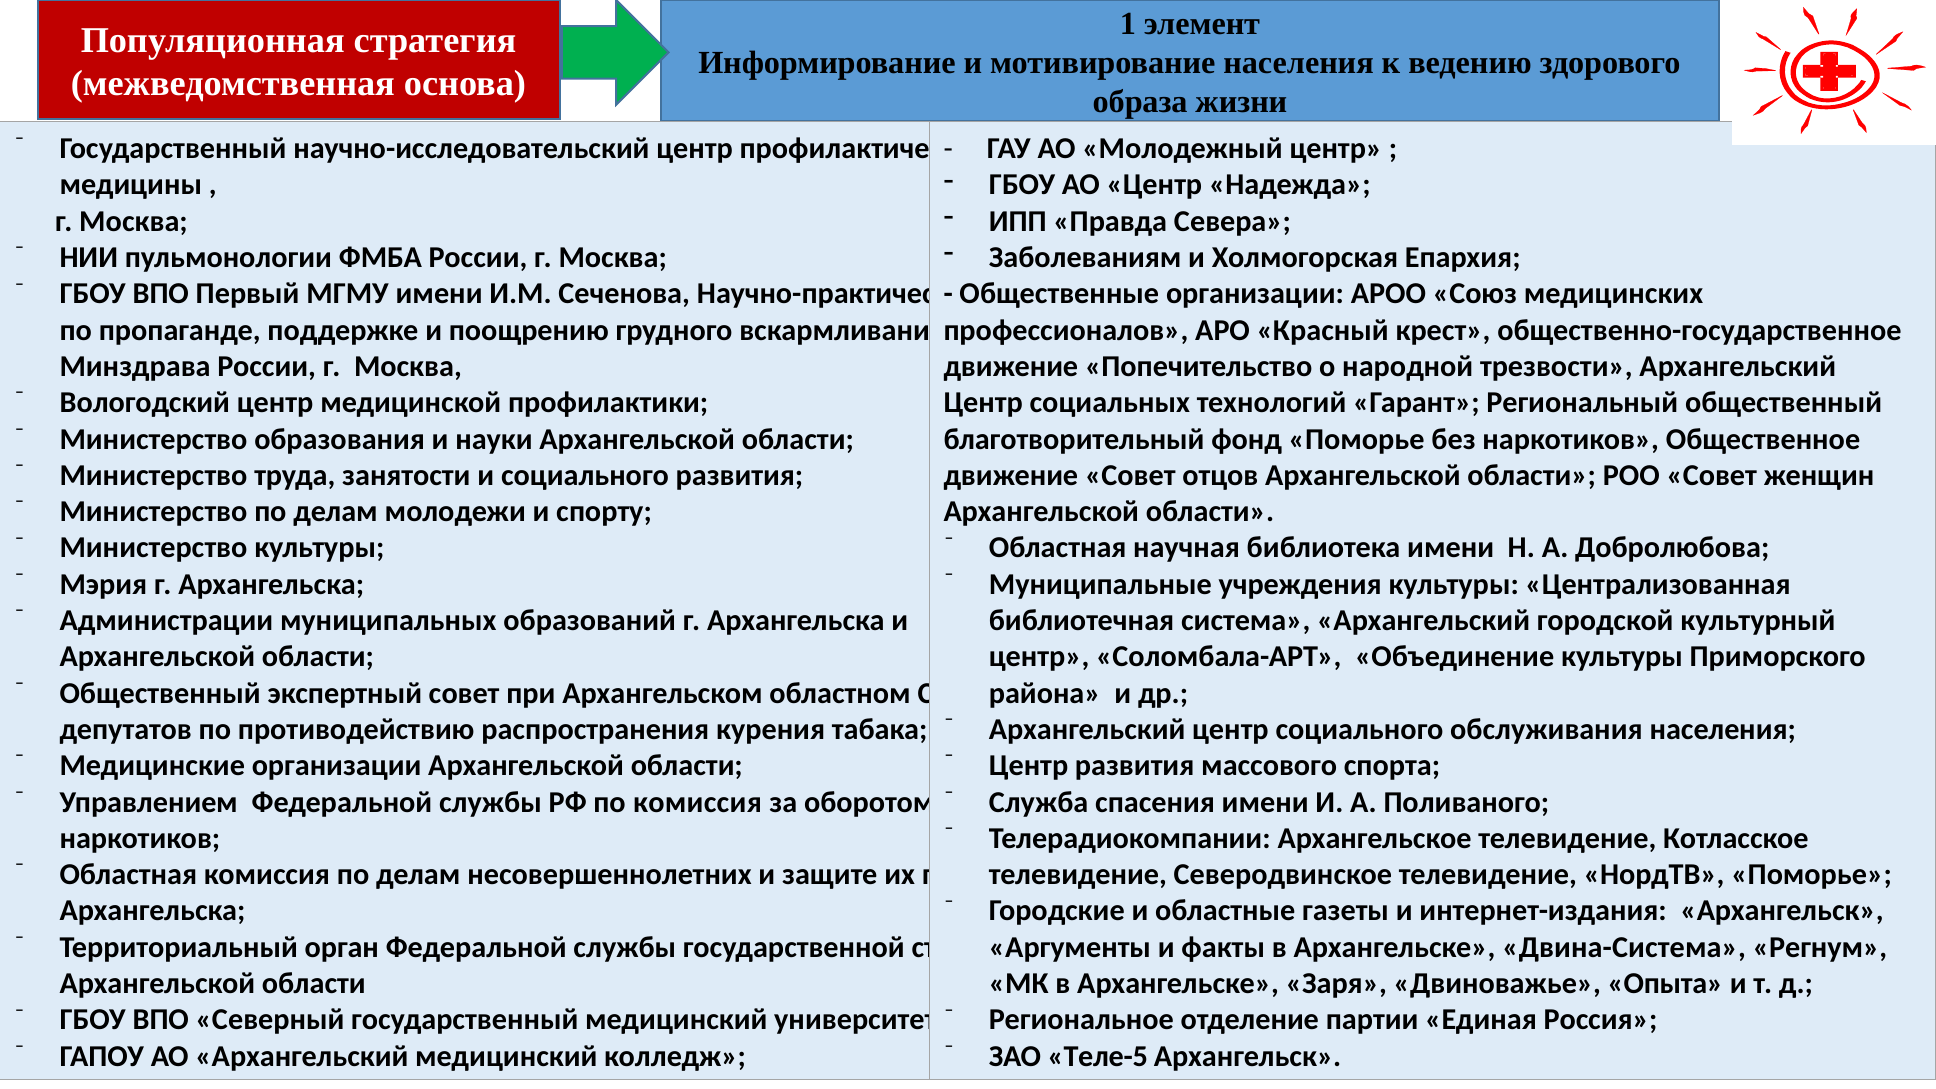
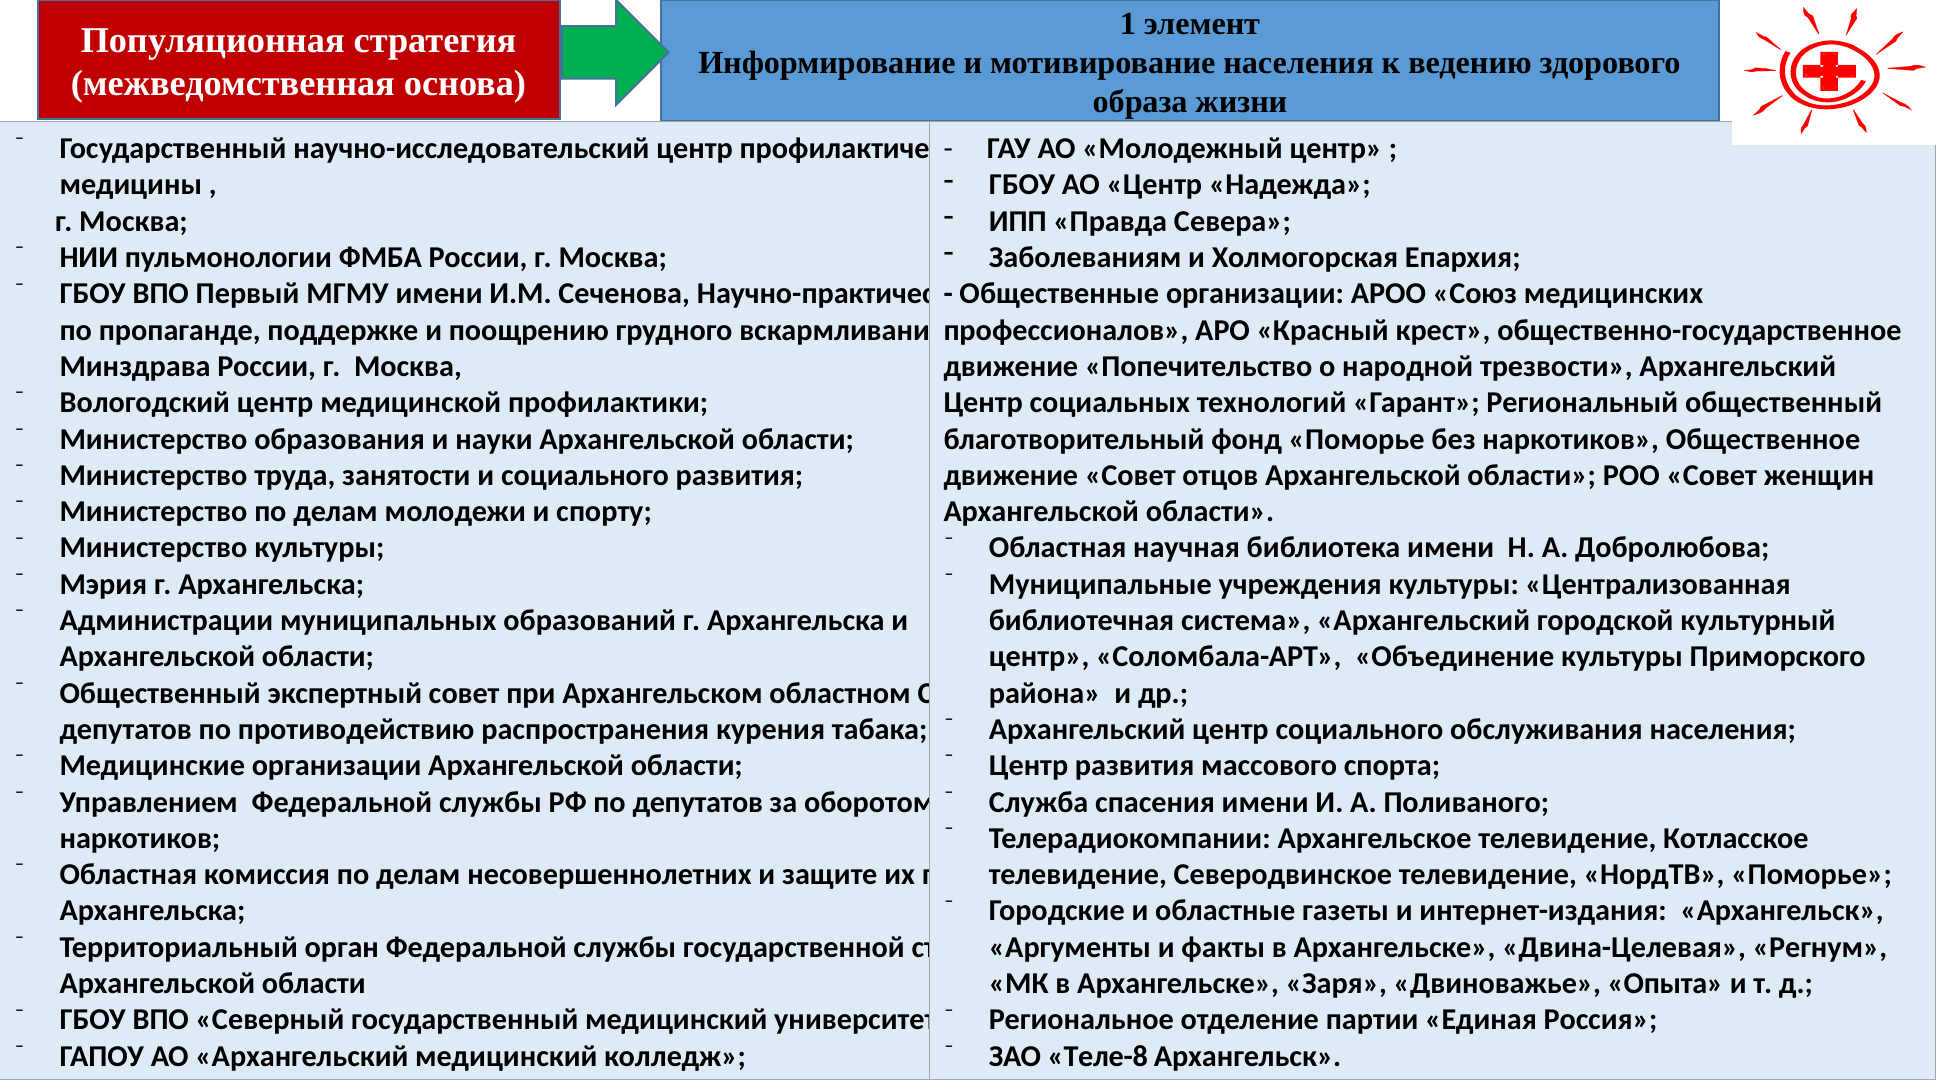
по комиссия: комиссия -> депутатов
Двина-Система: Двина-Система -> Двина-Целевая
Теле-5: Теле-5 -> Теле-8
